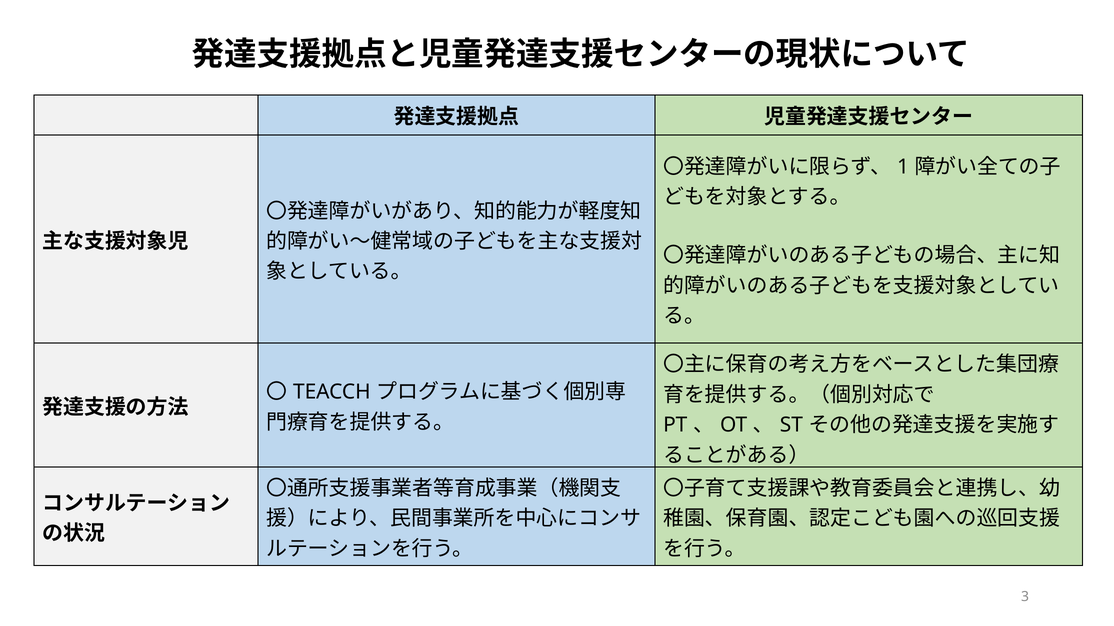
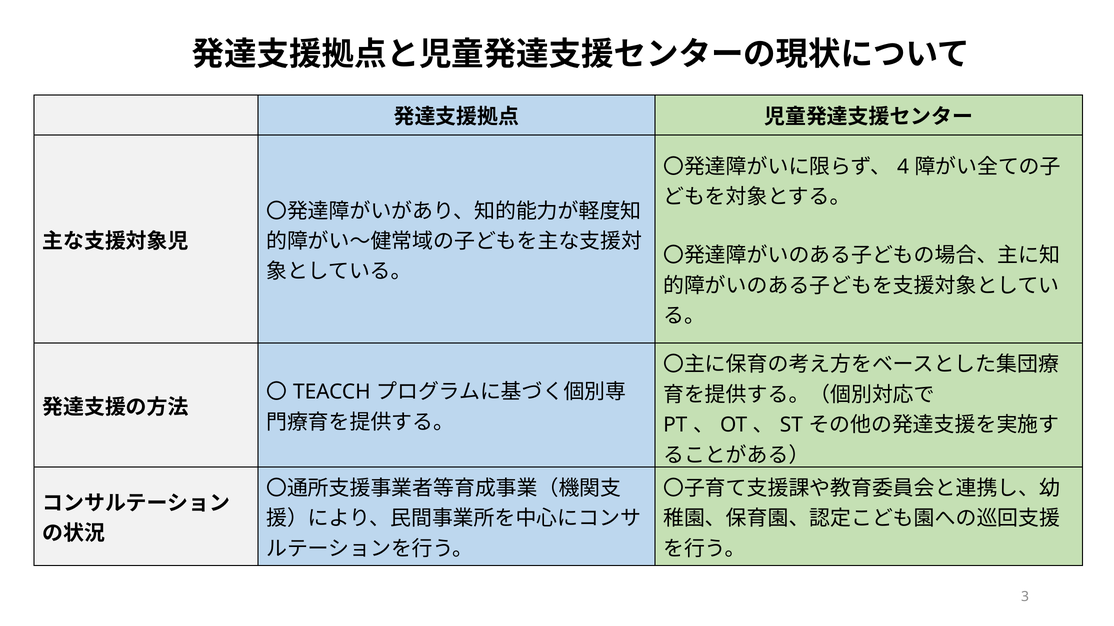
1: 1 -> 4
